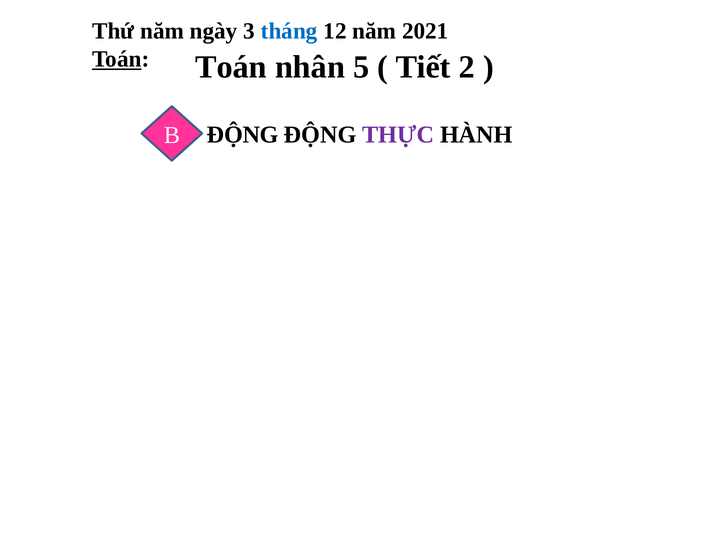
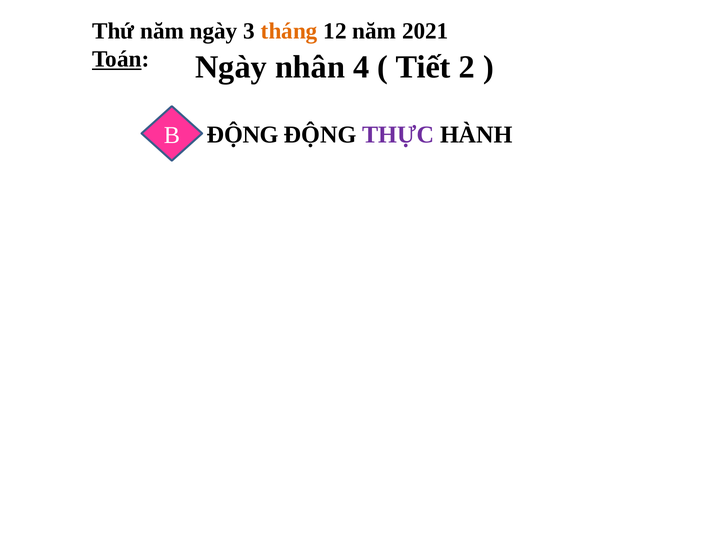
tháng colour: blue -> orange
Toán Toán: Toán -> Ngày
5: 5 -> 4
